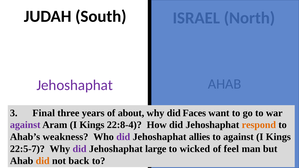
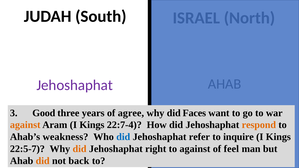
Final: Final -> Good
about: about -> agree
against at (25, 125) colour: purple -> orange
22:8-4: 22:8-4 -> 22:7-4
did at (123, 137) colour: purple -> blue
allies: allies -> refer
to against: against -> inquire
did at (80, 149) colour: purple -> orange
large: large -> right
to wicked: wicked -> against
